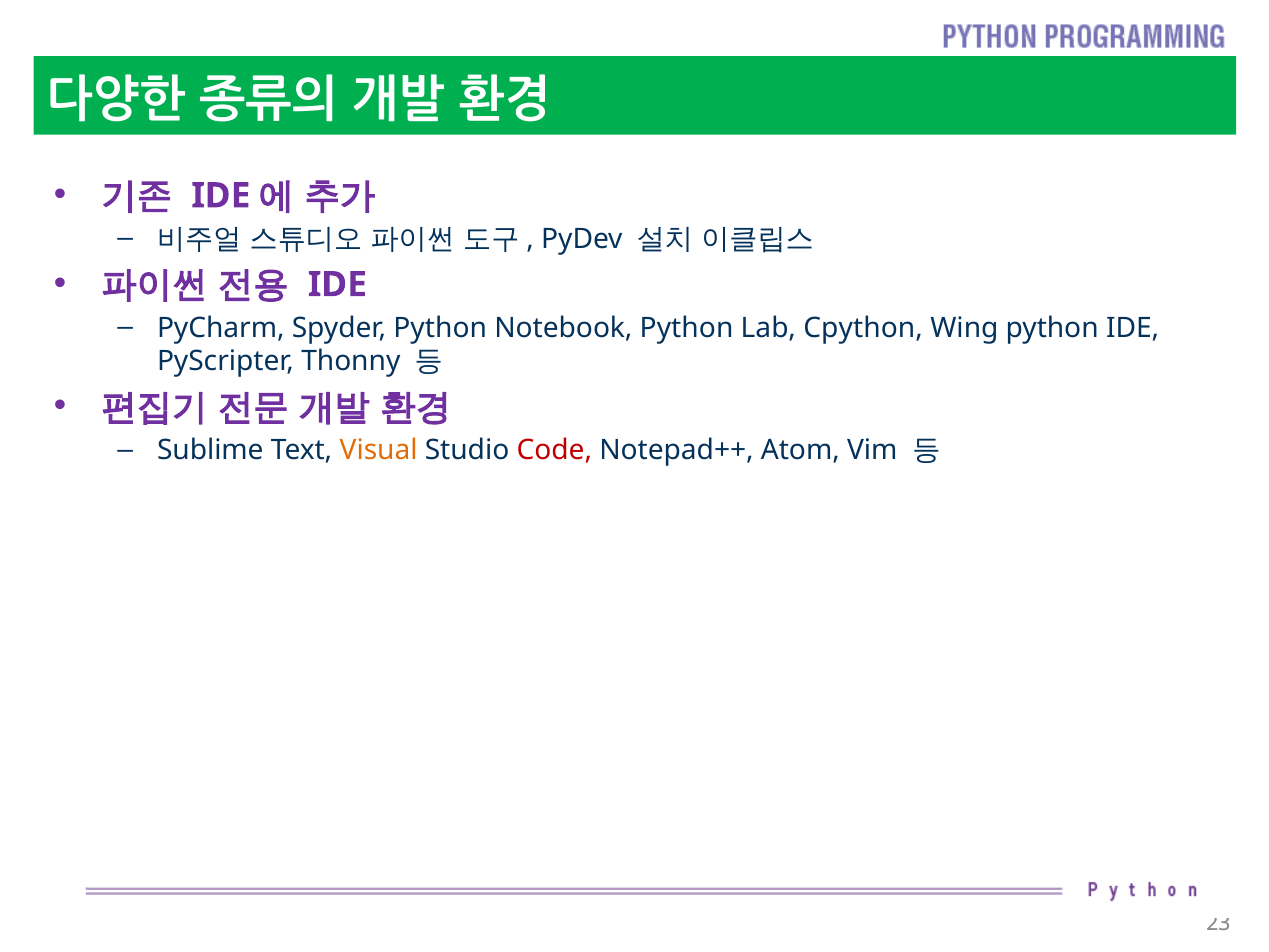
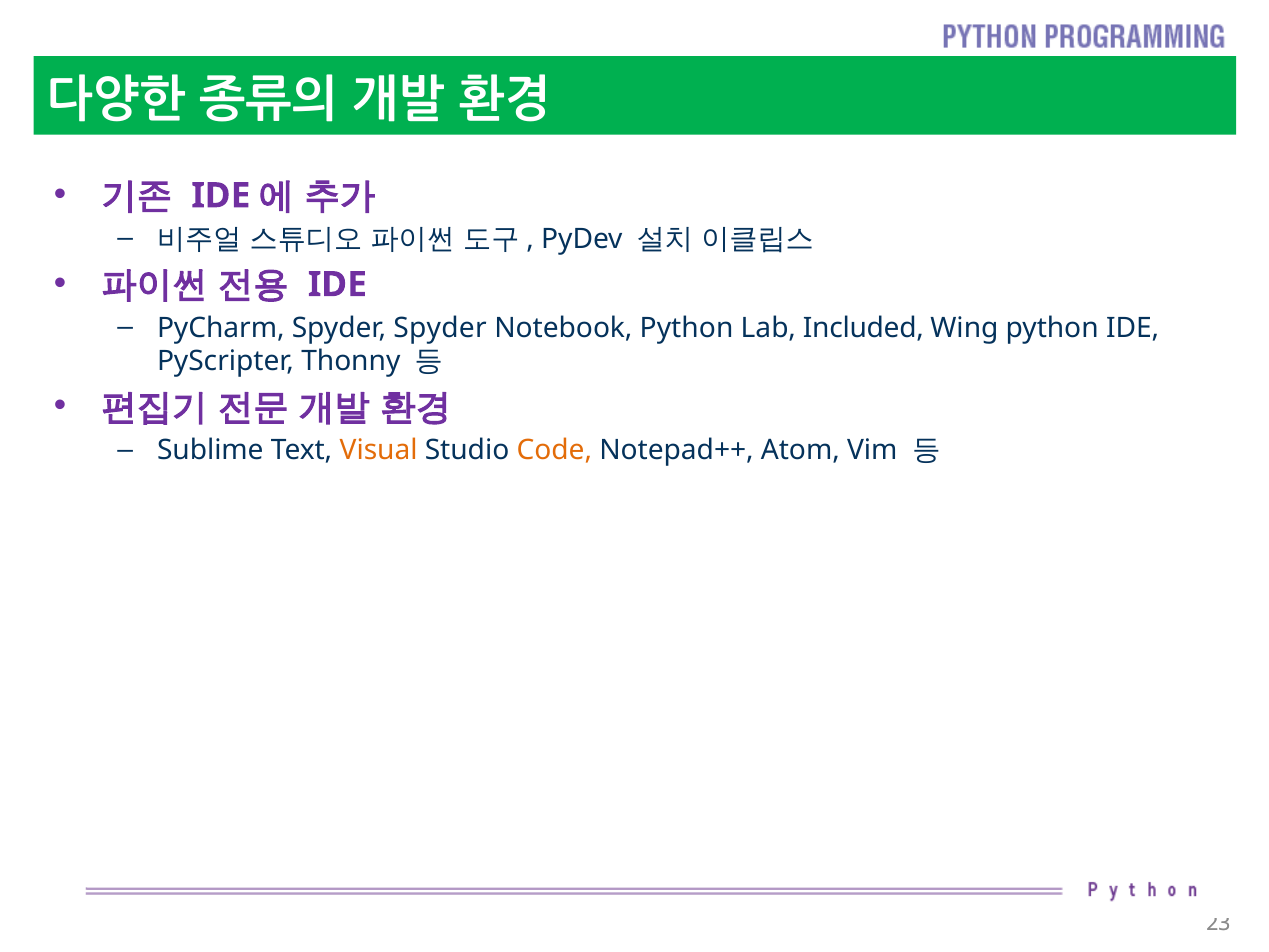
Spyder Python: Python -> Spyder
Cpython: Cpython -> Included
Code colour: red -> orange
